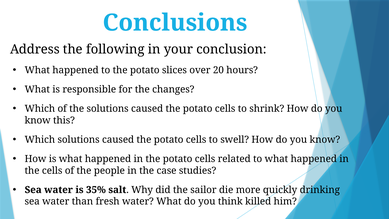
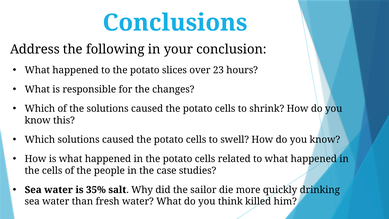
20: 20 -> 23
